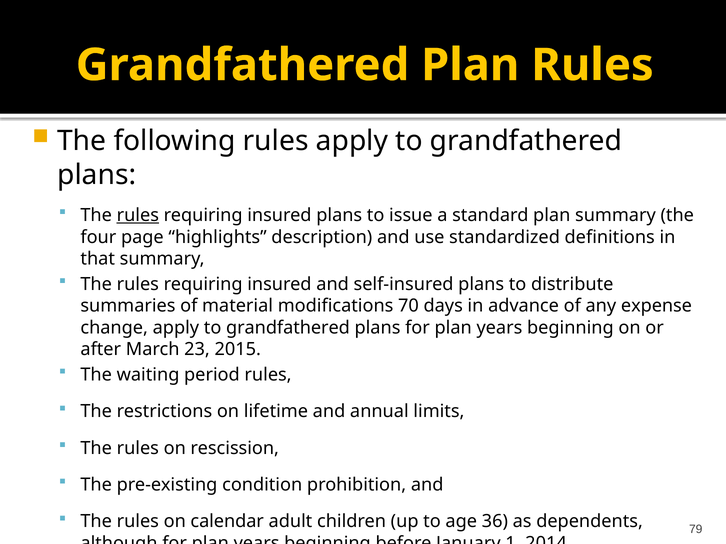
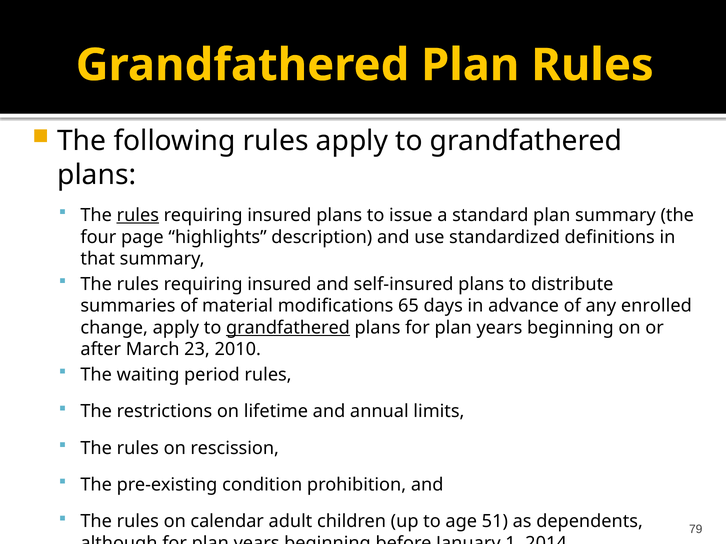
70: 70 -> 65
expense: expense -> enrolled
grandfathered at (288, 328) underline: none -> present
2015: 2015 -> 2010
36: 36 -> 51
